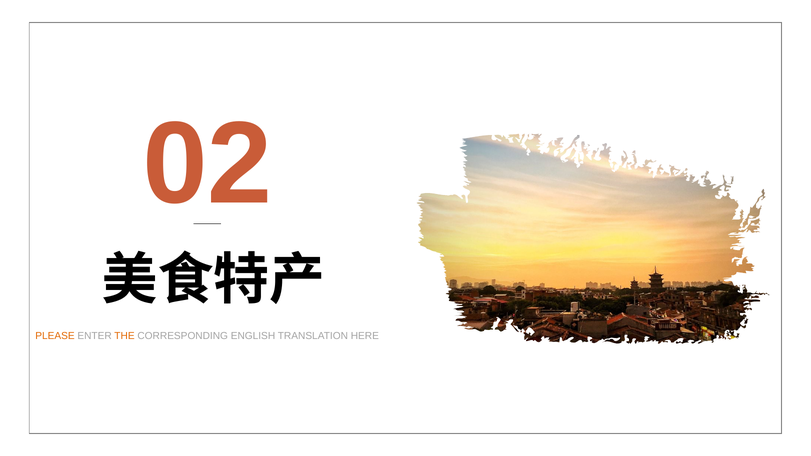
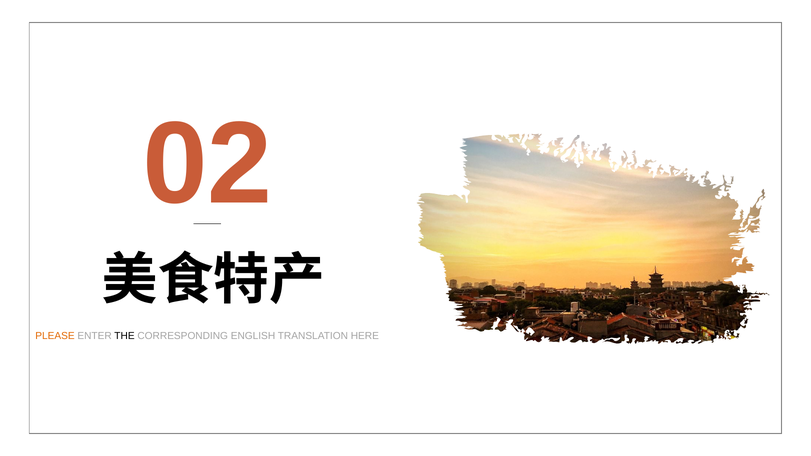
THE colour: orange -> black
